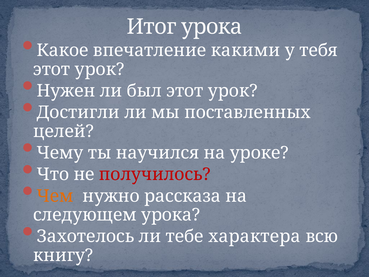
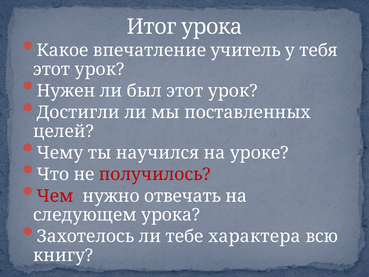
какими: какими -> учитель
Чем colour: orange -> red
рассказа: рассказа -> отвечать
